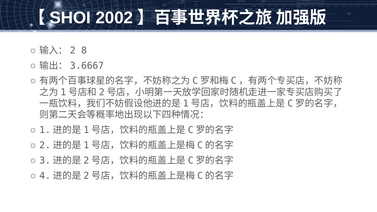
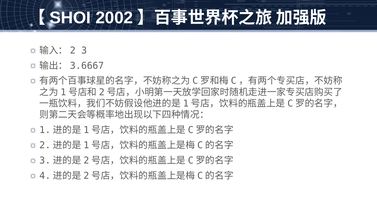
8: 8 -> 3
